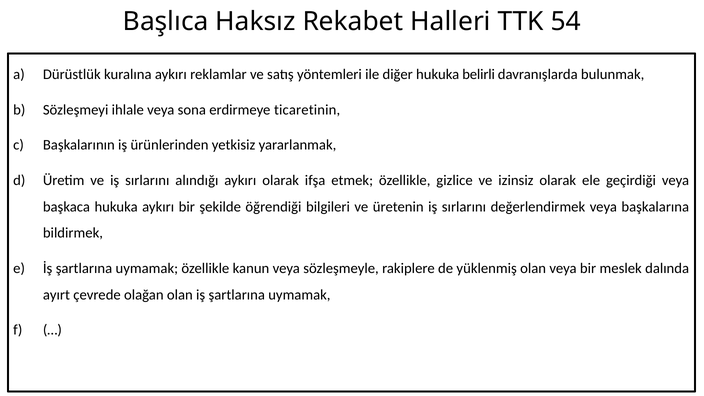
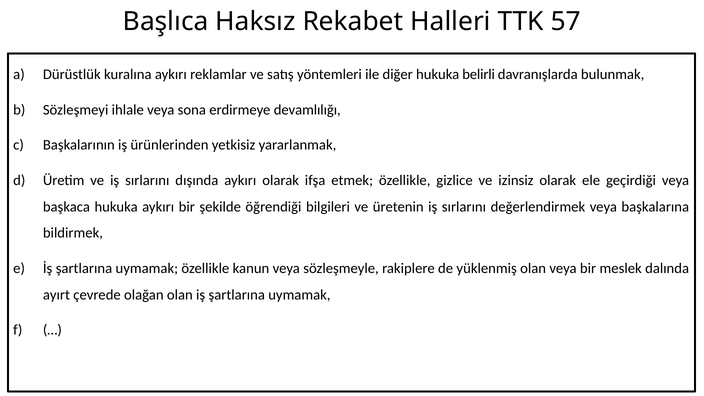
54: 54 -> 57
ticaretinin: ticaretinin -> devamlılığı
alındığı: alındığı -> dışında
